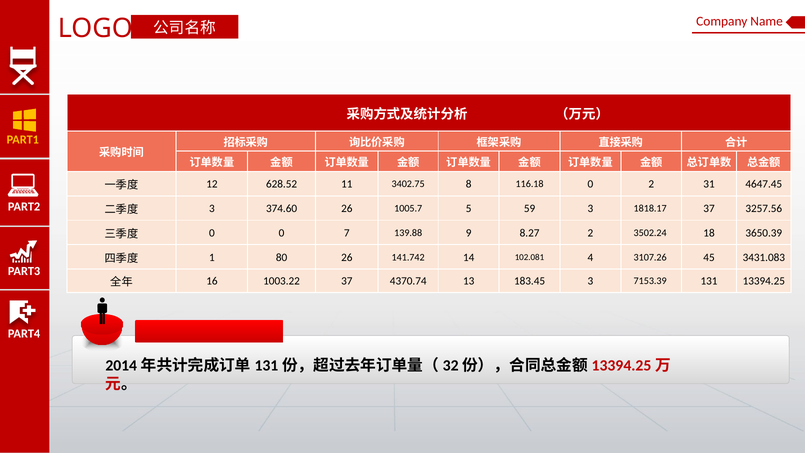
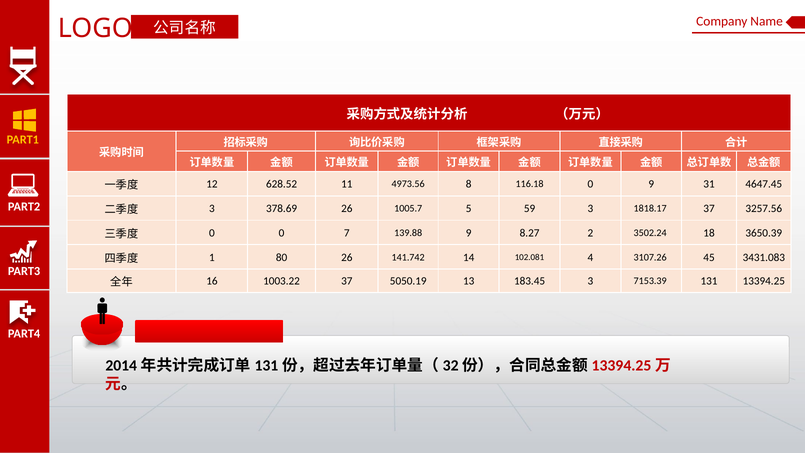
3402.75: 3402.75 -> 4973.56
0 2: 2 -> 9
374.60: 374.60 -> 378.69
4370.74: 4370.74 -> 5050.19
